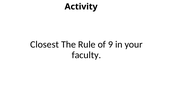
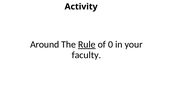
Closest: Closest -> Around
Rule underline: none -> present
9: 9 -> 0
